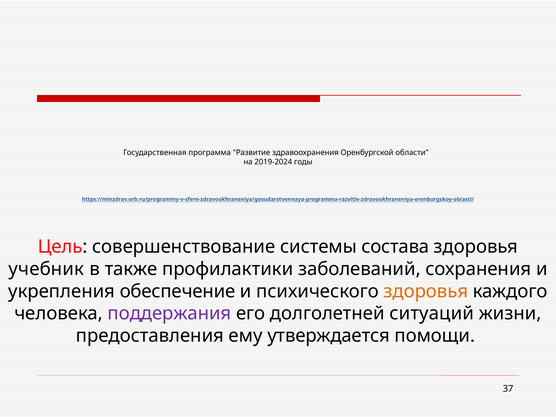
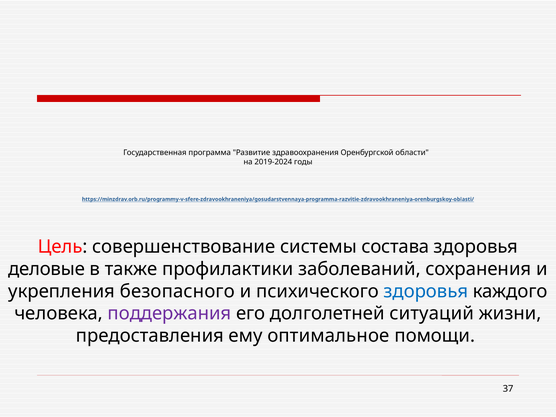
учебник: учебник -> деловые
обеспечение: обеспечение -> безопасного
здоровья at (426, 291) colour: orange -> blue
утверждается: утверждается -> оптимальное
